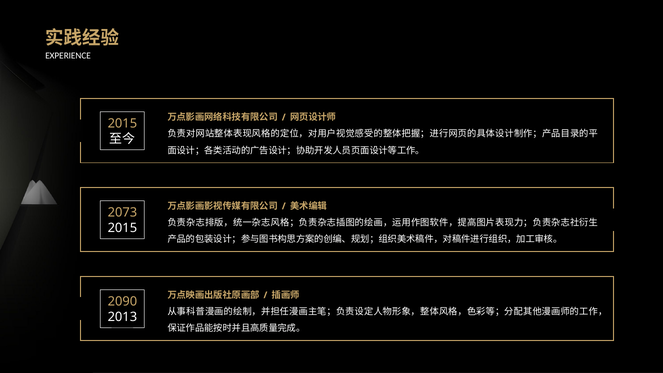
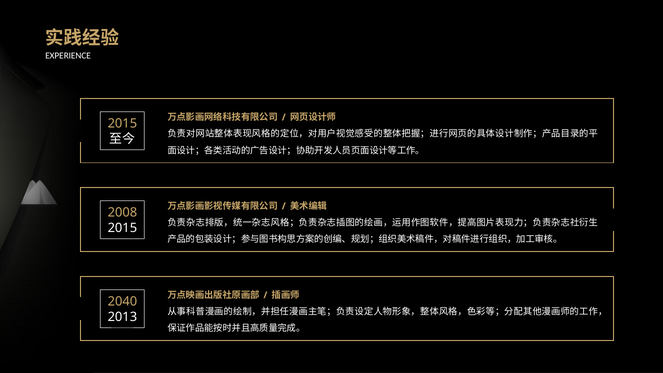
2073: 2073 -> 2008
2090: 2090 -> 2040
